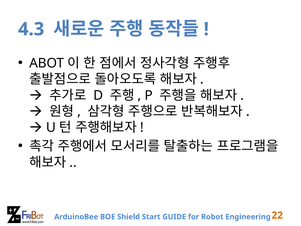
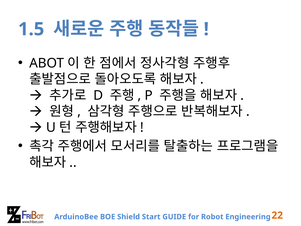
4.3: 4.3 -> 1.5
